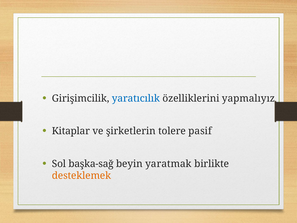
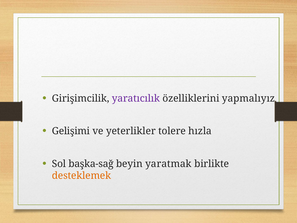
yaratıcılık colour: blue -> purple
Kitaplar: Kitaplar -> Gelişimi
şirketlerin: şirketlerin -> yeterlikler
pasif: pasif -> hızla
